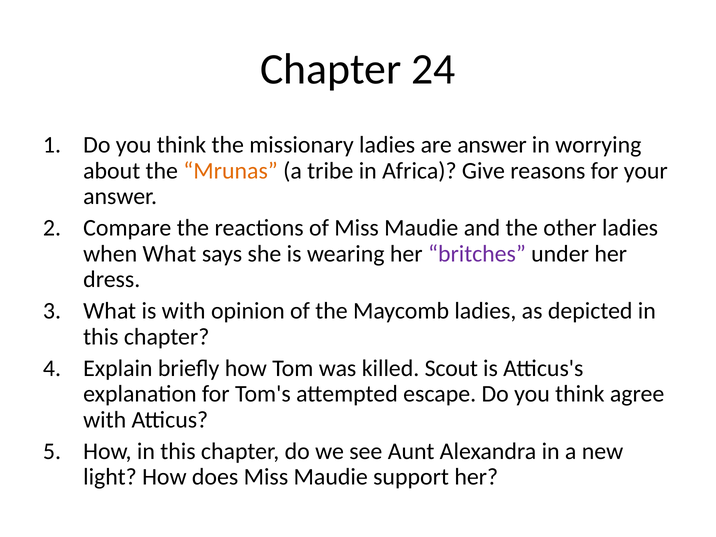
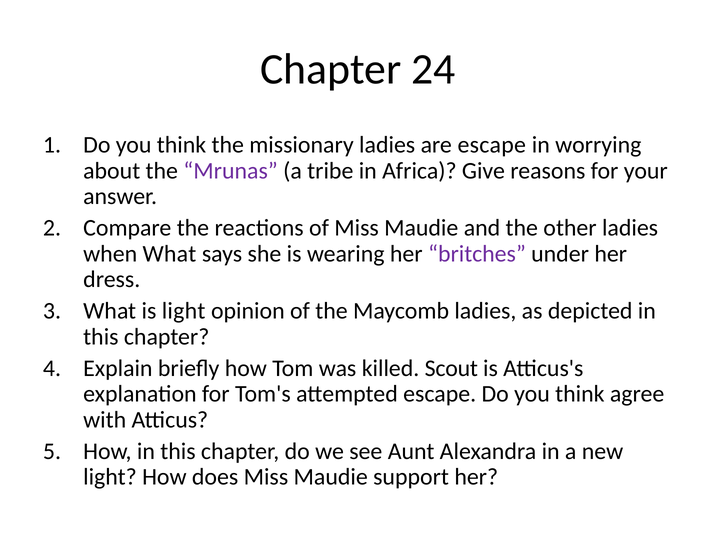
are answer: answer -> escape
Mrunas colour: orange -> purple
is with: with -> light
